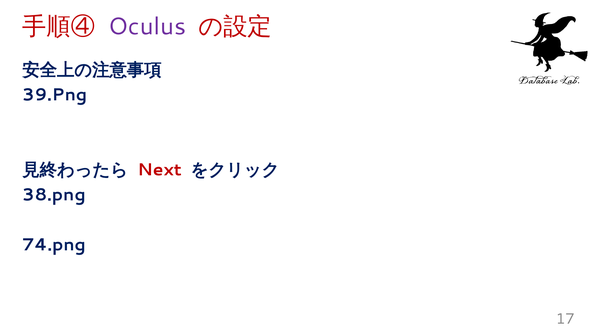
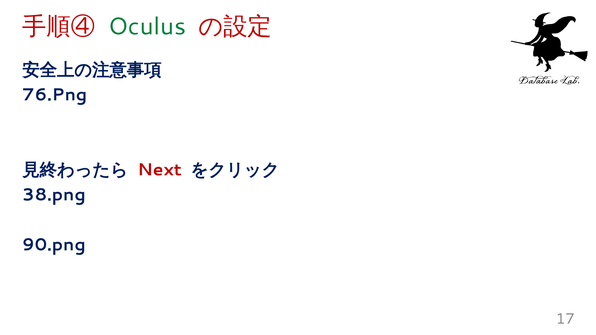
Oculus colour: purple -> green
39.Png: 39.Png -> 76.Png
74.png: 74.png -> 90.png
